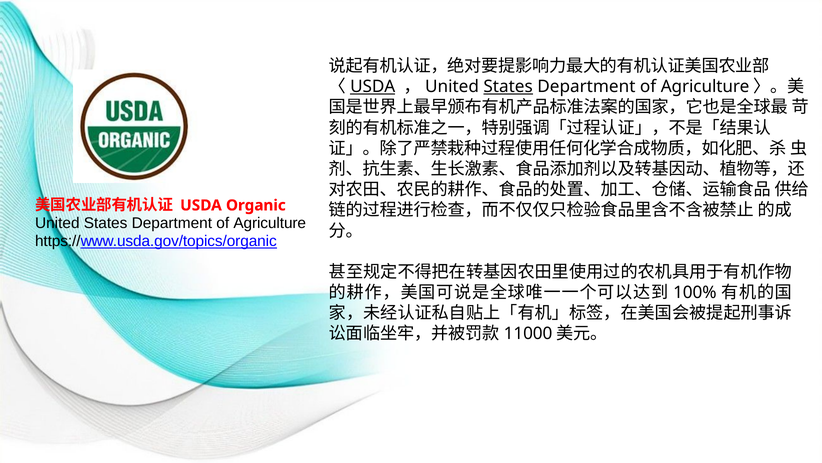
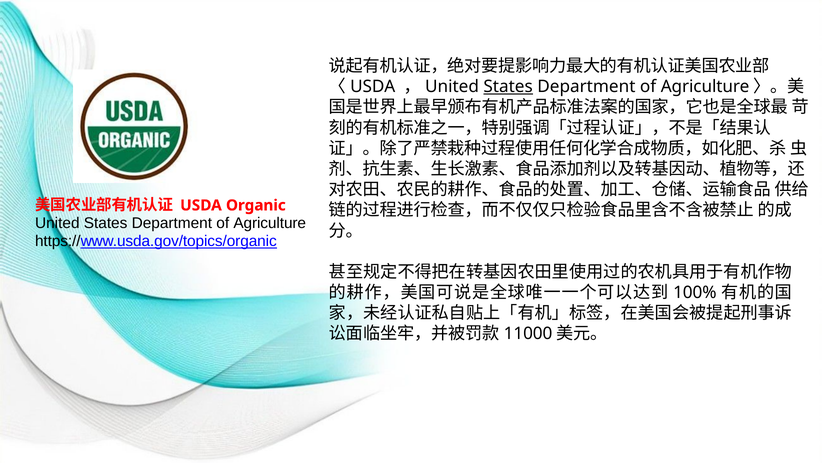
USDA at (373, 87) underline: present -> none
